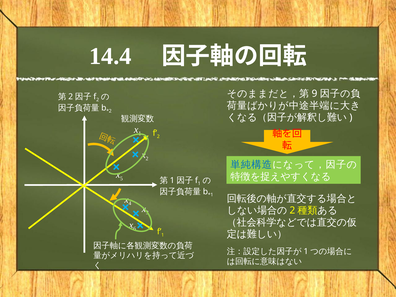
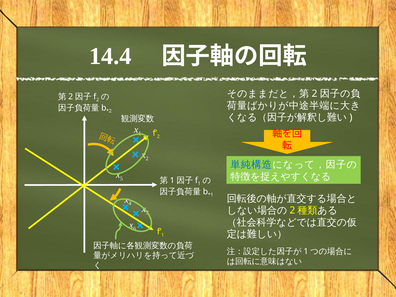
9 at (315, 94): 9 -> 2
